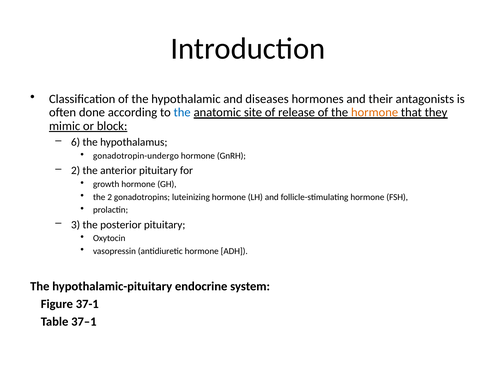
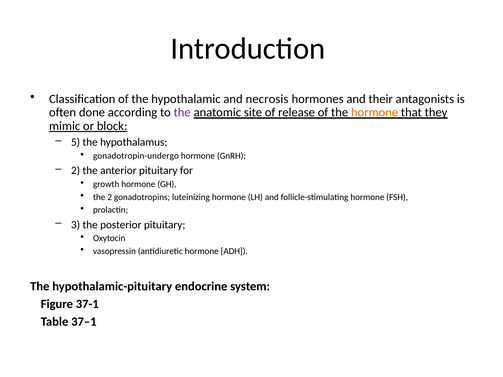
diseases: diseases -> necrosis
the at (182, 113) colour: blue -> purple
6: 6 -> 5
